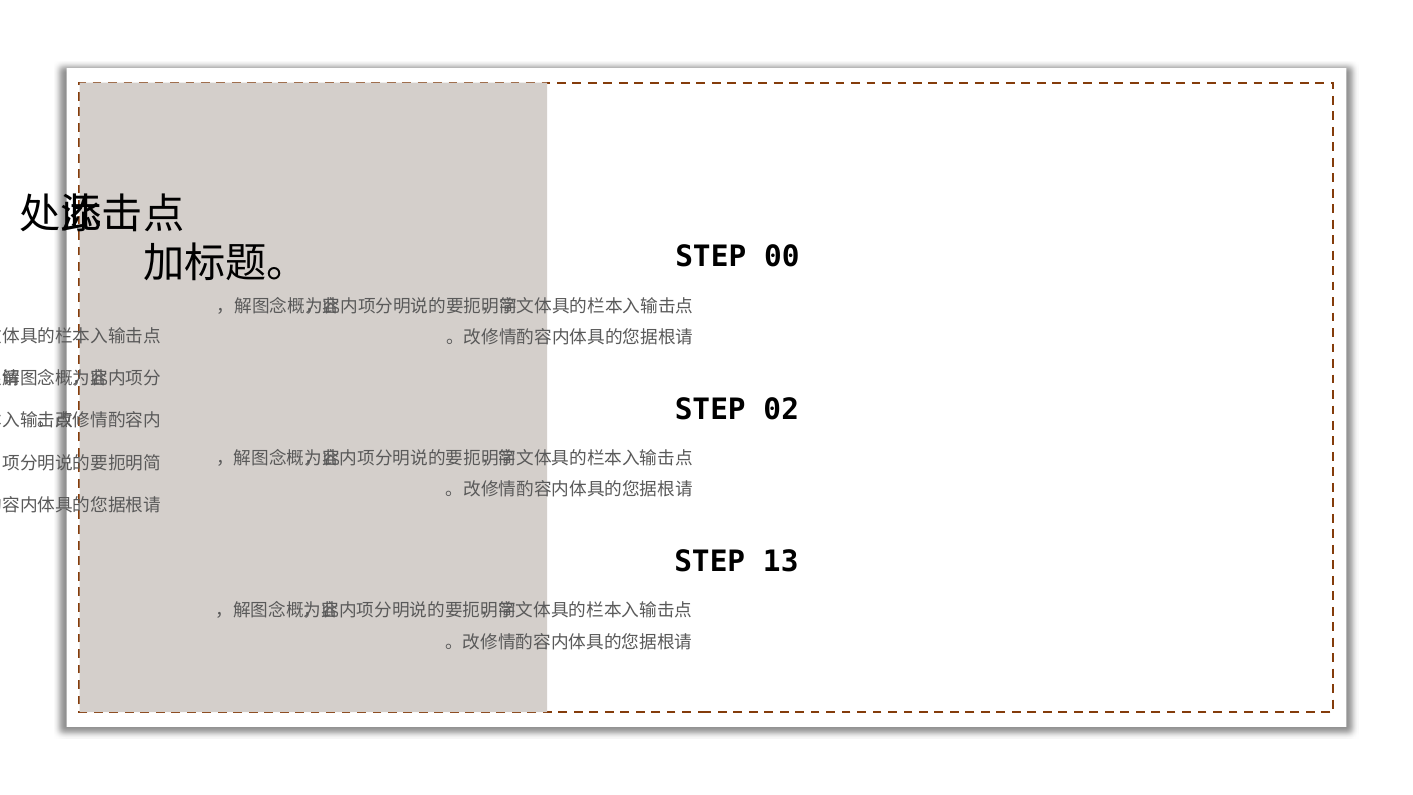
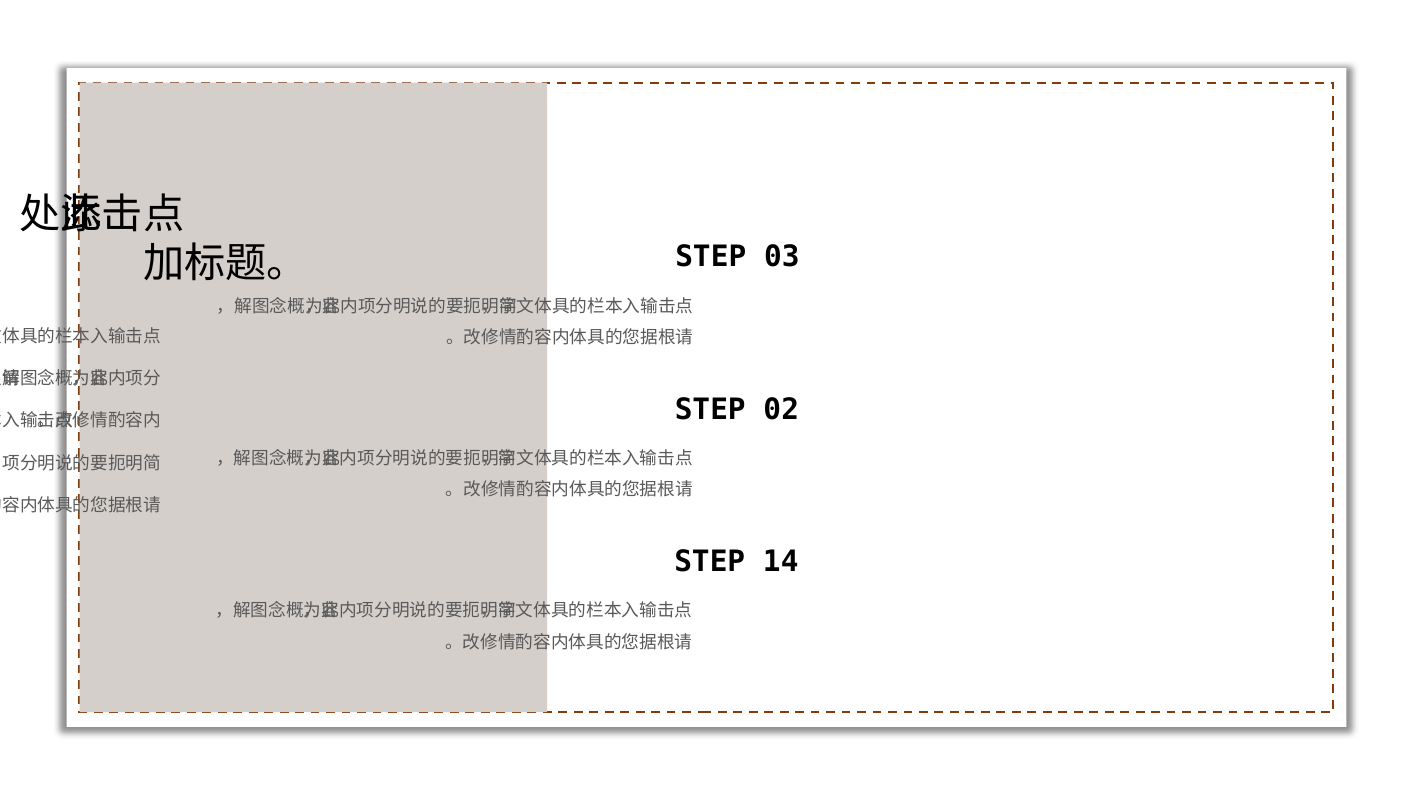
00: 00 -> 03
13: 13 -> 14
